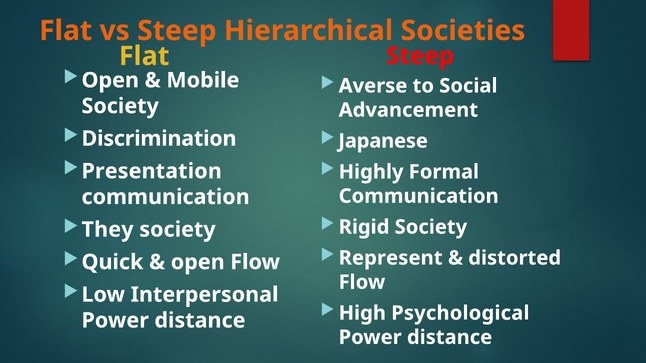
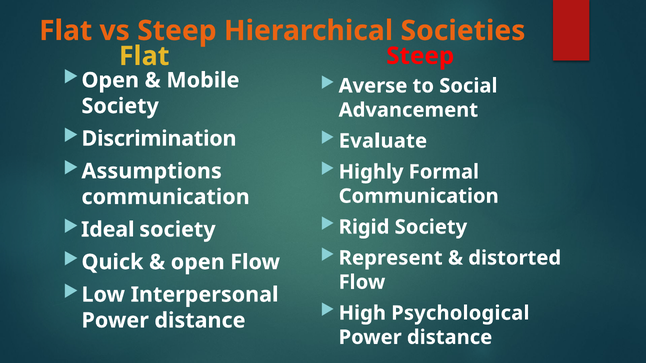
Japanese: Japanese -> Evaluate
Presentation: Presentation -> Assumptions
They: They -> Ideal
